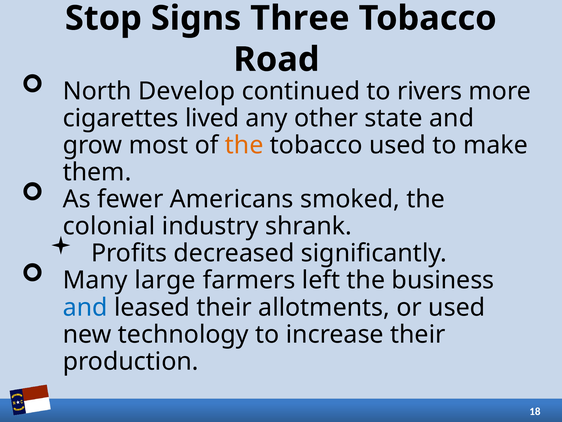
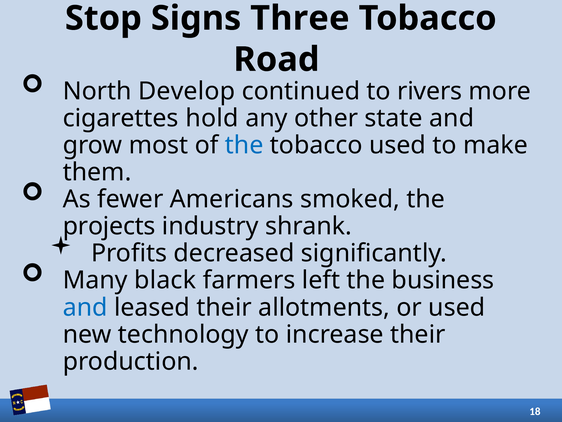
lived: lived -> hold
the at (244, 145) colour: orange -> blue
colonial: colonial -> projects
large: large -> black
